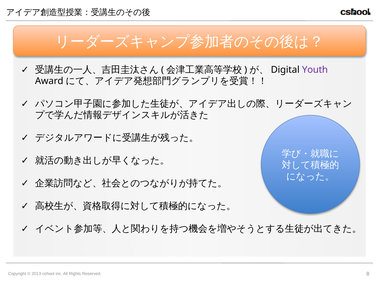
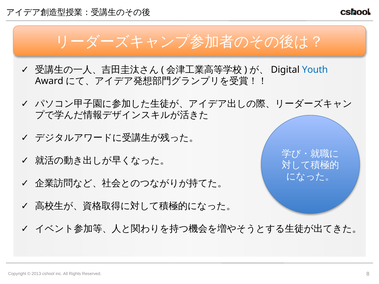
Youth colour: purple -> blue
